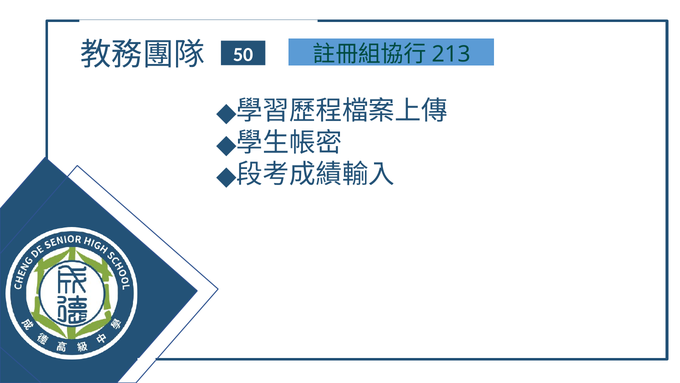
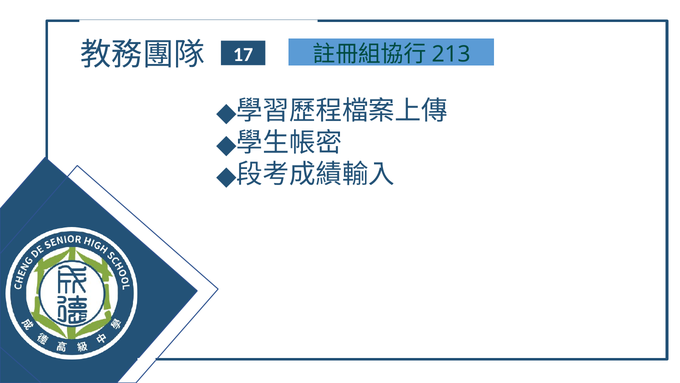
50: 50 -> 17
